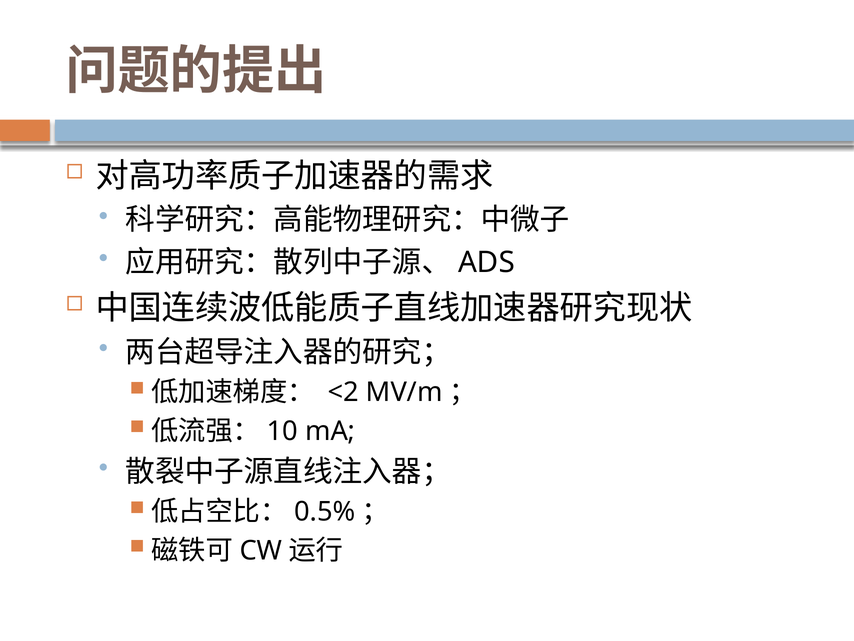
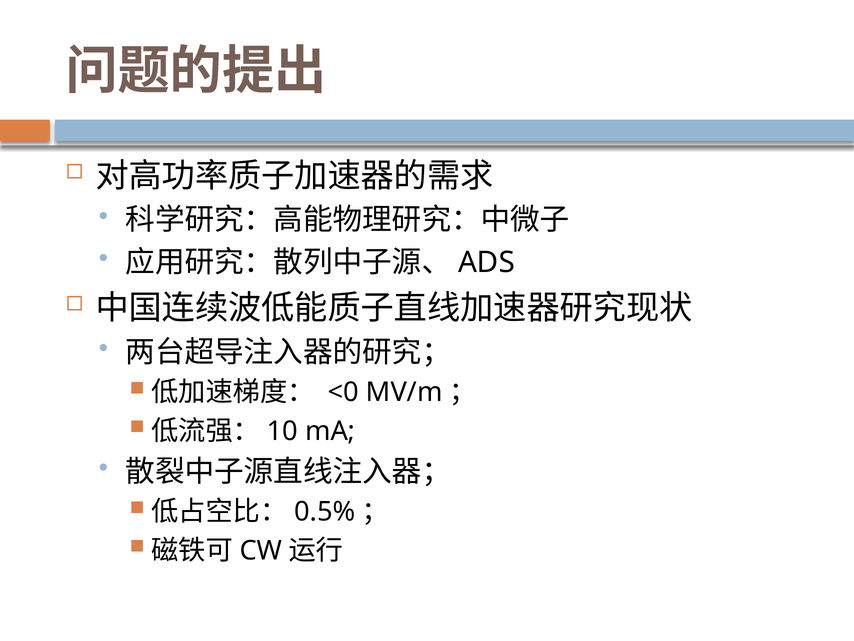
<2: <2 -> <0
